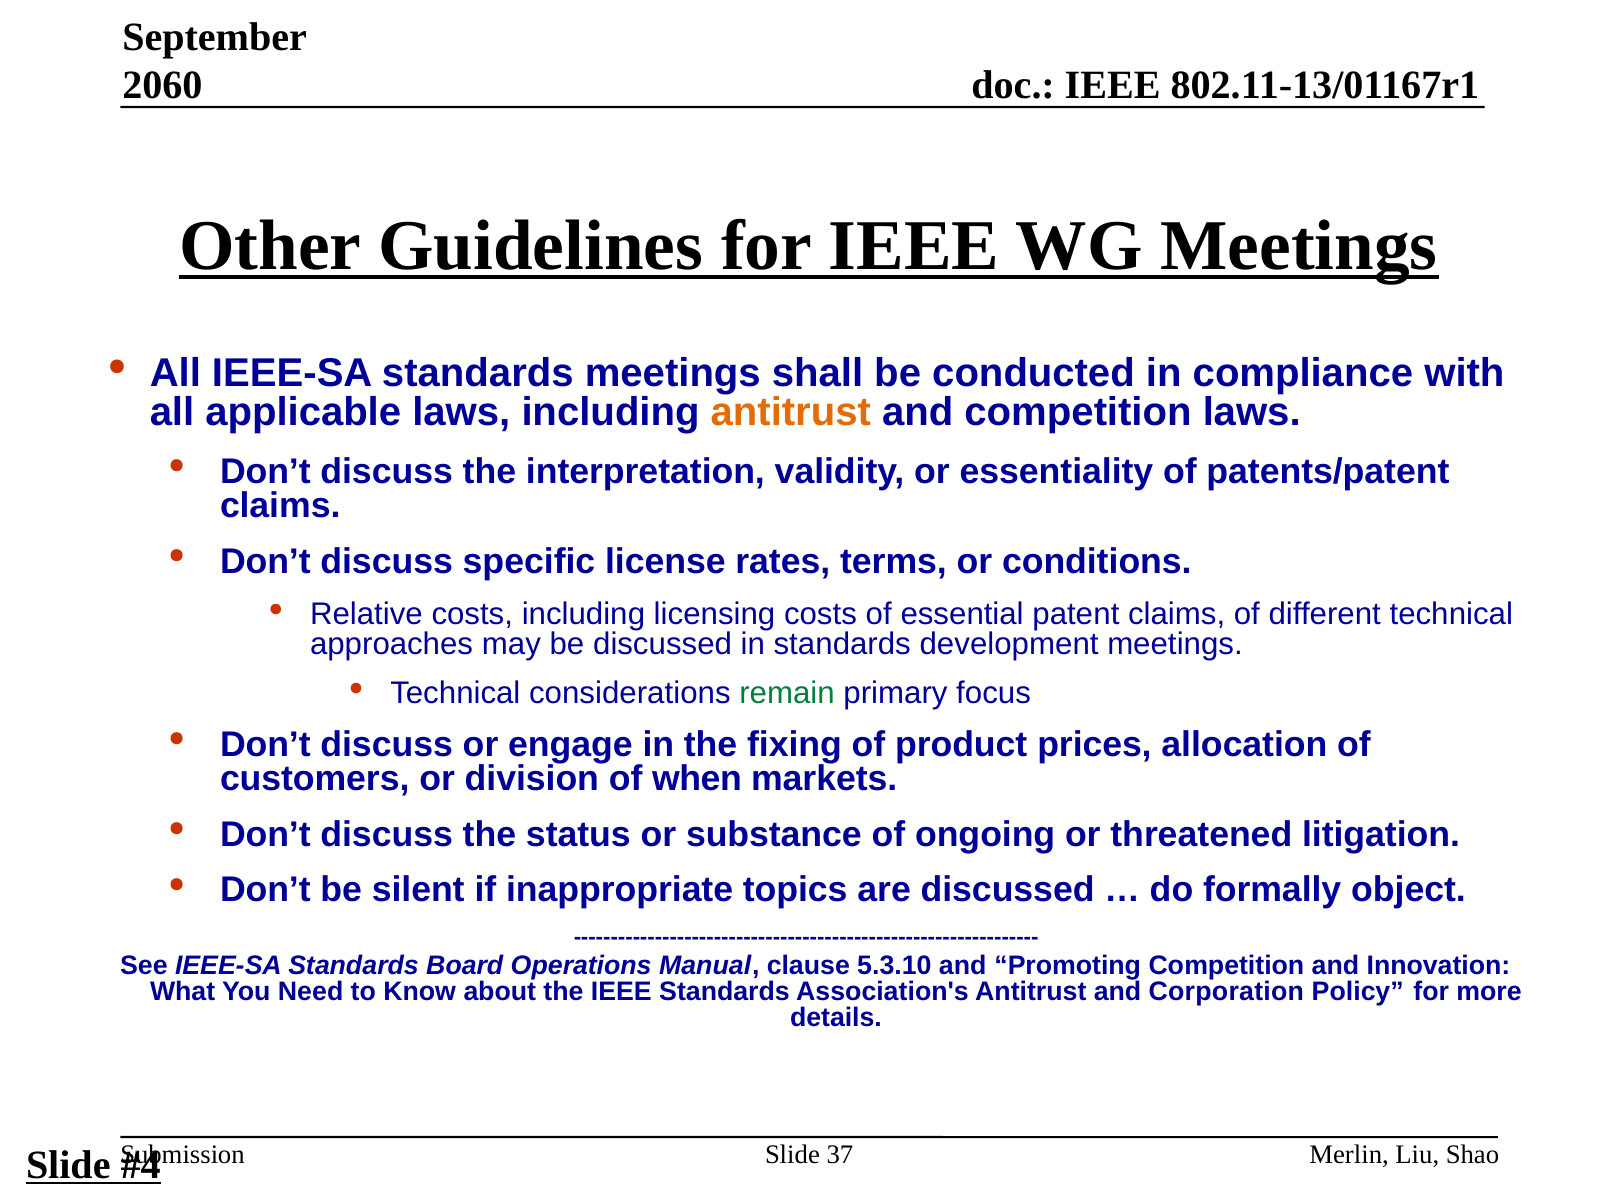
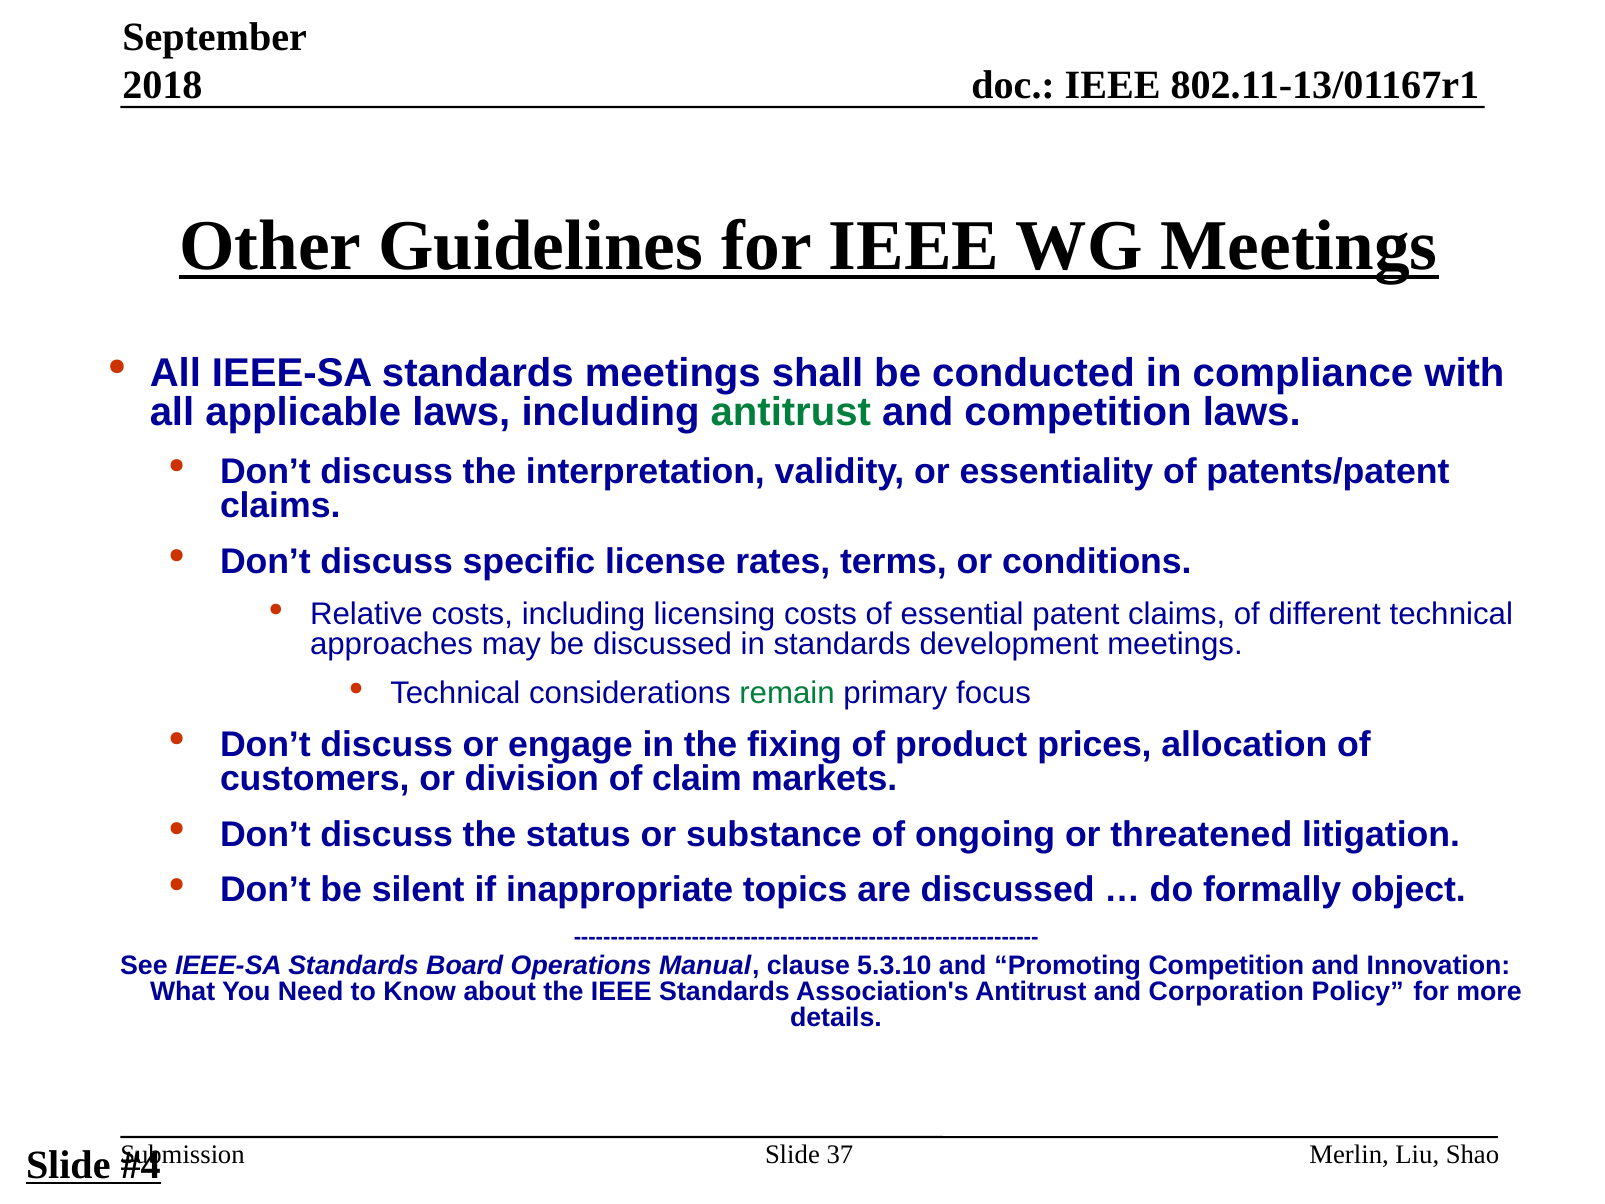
2060: 2060 -> 2018
antitrust at (791, 412) colour: orange -> green
when: when -> claim
